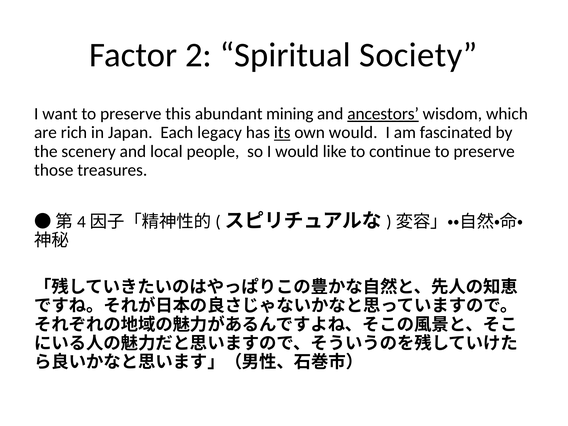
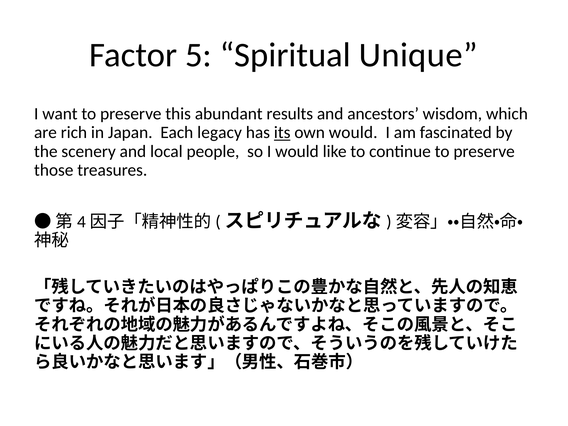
2: 2 -> 5
Society: Society -> Unique
mining: mining -> results
ancestors underline: present -> none
